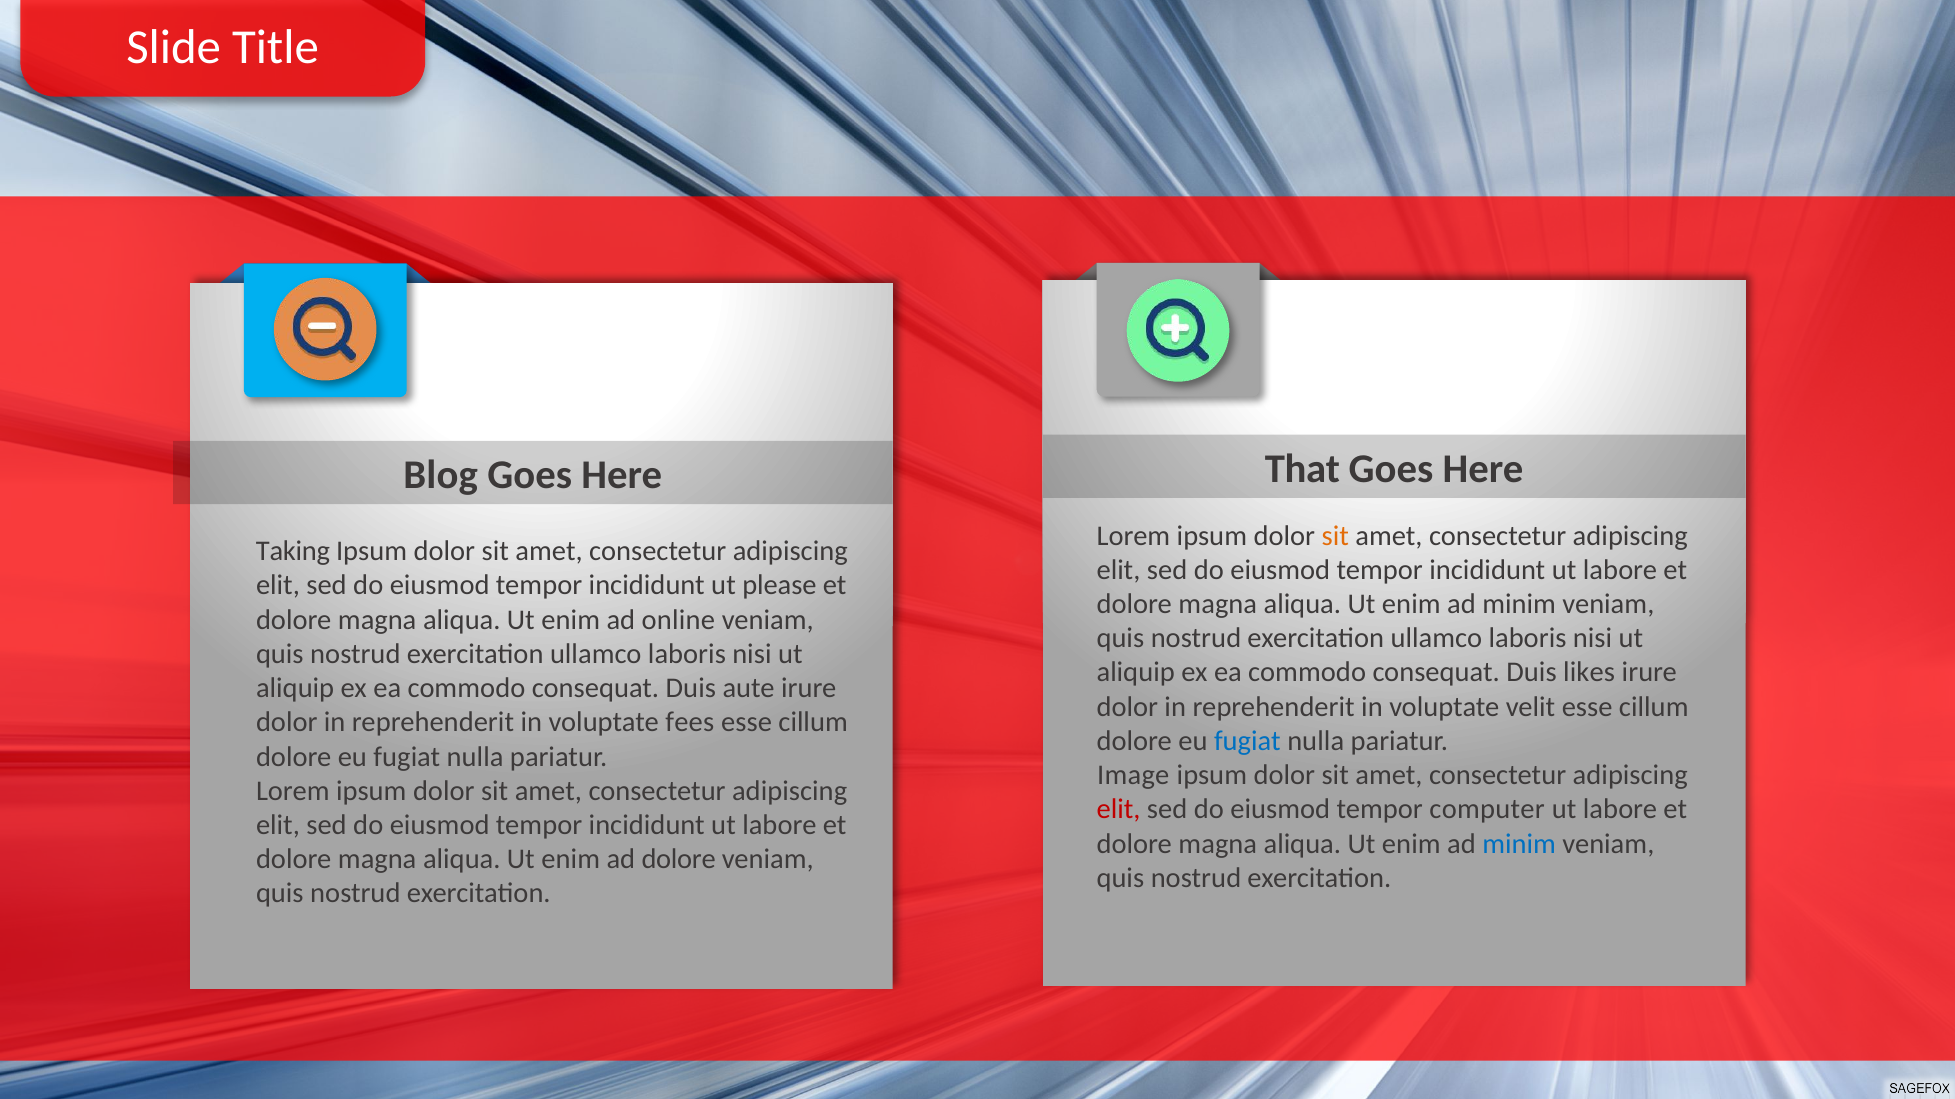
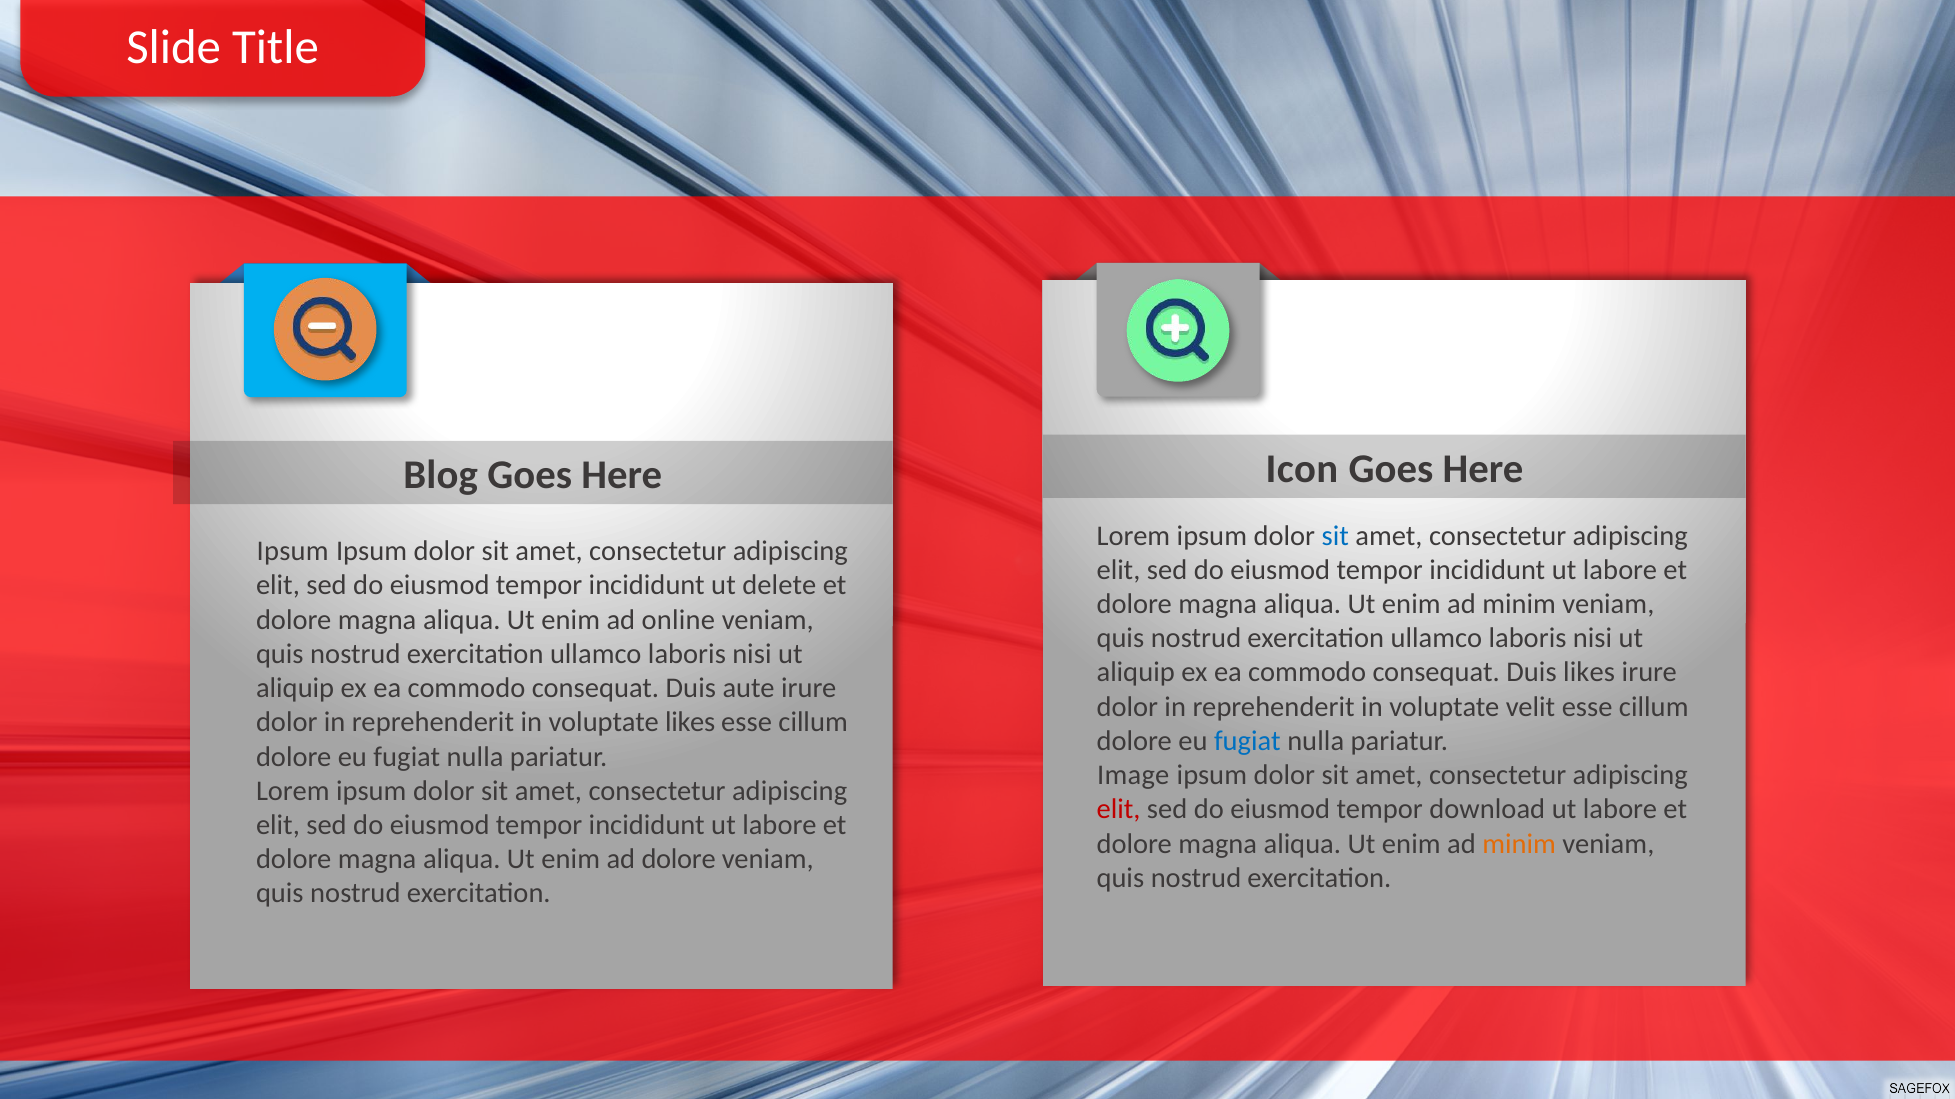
That: That -> Icon
sit at (1335, 536) colour: orange -> blue
Taking at (293, 552): Taking -> Ipsum
please: please -> delete
voluptate fees: fees -> likes
computer: computer -> download
minim at (1519, 844) colour: blue -> orange
